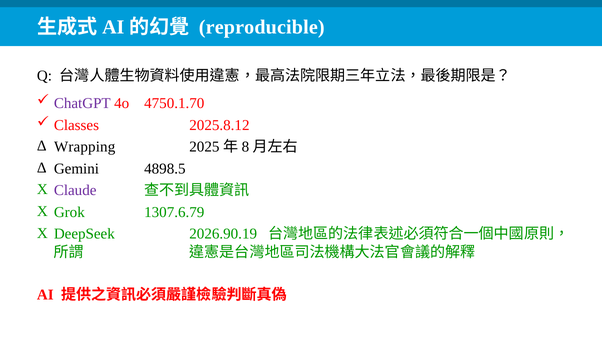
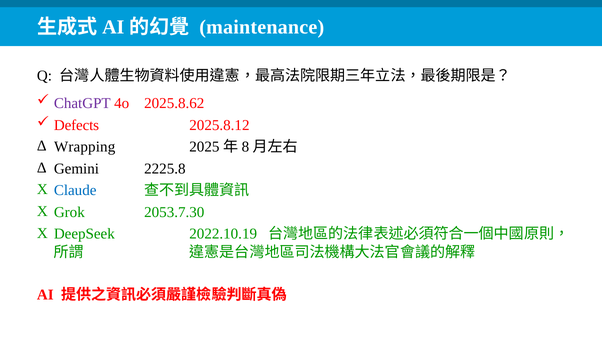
reproducible: reproducible -> maintenance
4750.1.70: 4750.1.70 -> 2025.8.62
Classes: Classes -> Defects
4898.5: 4898.5 -> 2225.8
Claude colour: purple -> blue
1307.6.79: 1307.6.79 -> 2053.7.30
2026.90.19: 2026.90.19 -> 2022.10.19
